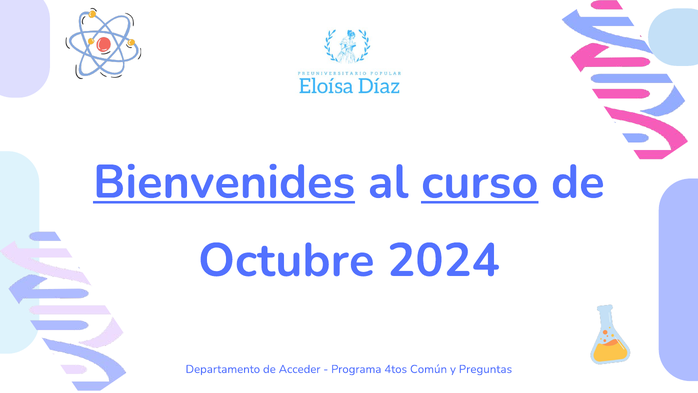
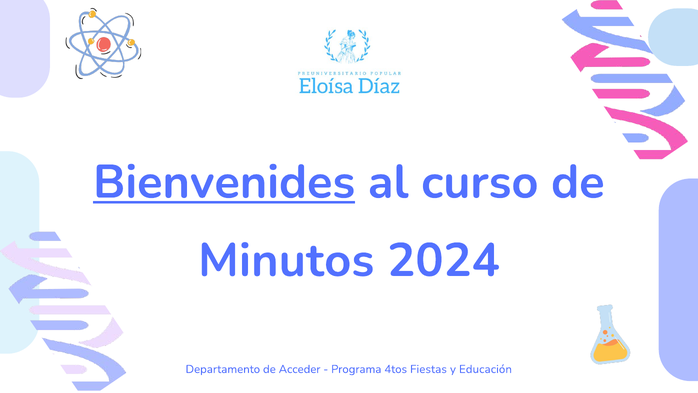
curso underline: present -> none
Octubre: Octubre -> Minutos
Común: Común -> Fiestas
Preguntas: Preguntas -> Educación
